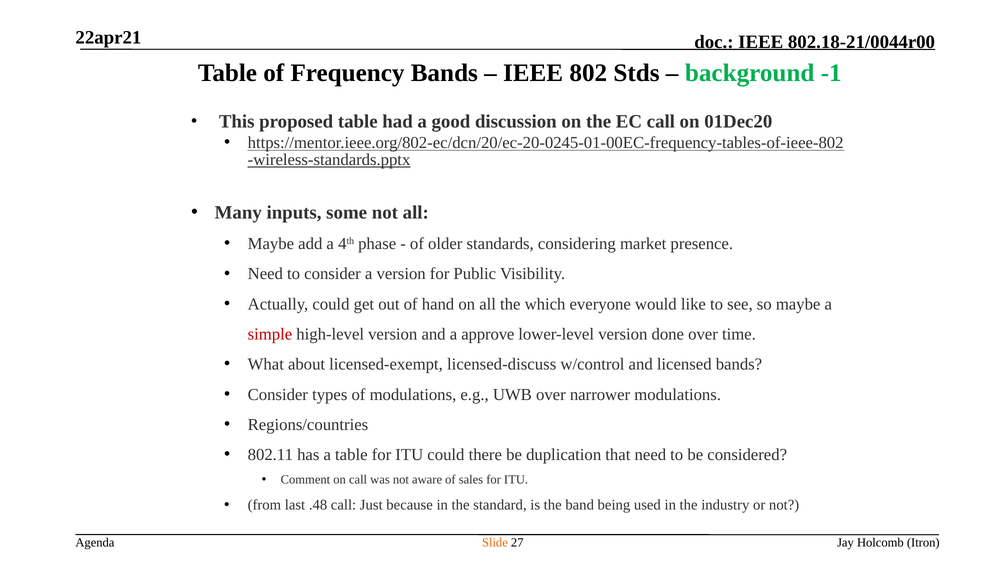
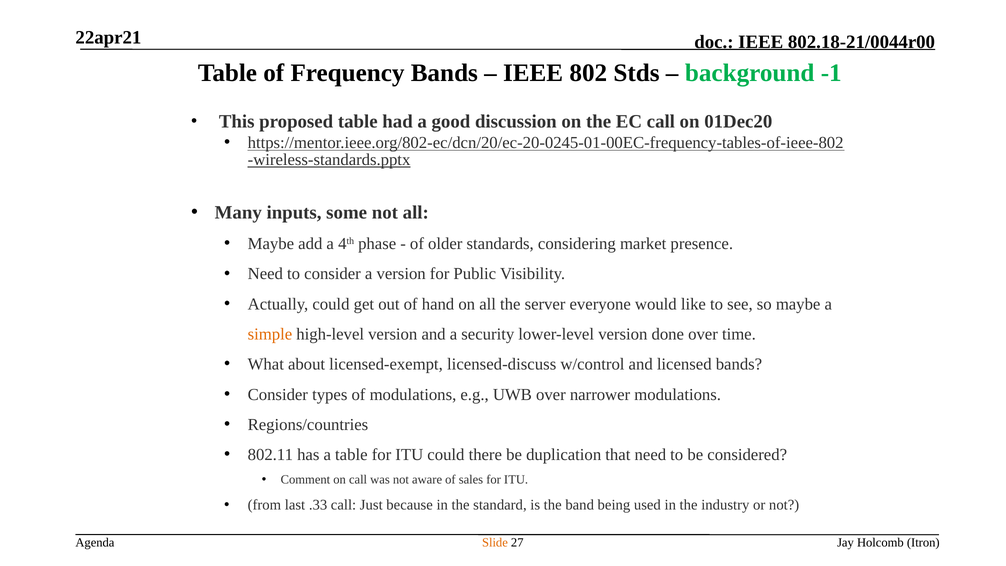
which: which -> server
simple colour: red -> orange
approve: approve -> security
.48: .48 -> .33
